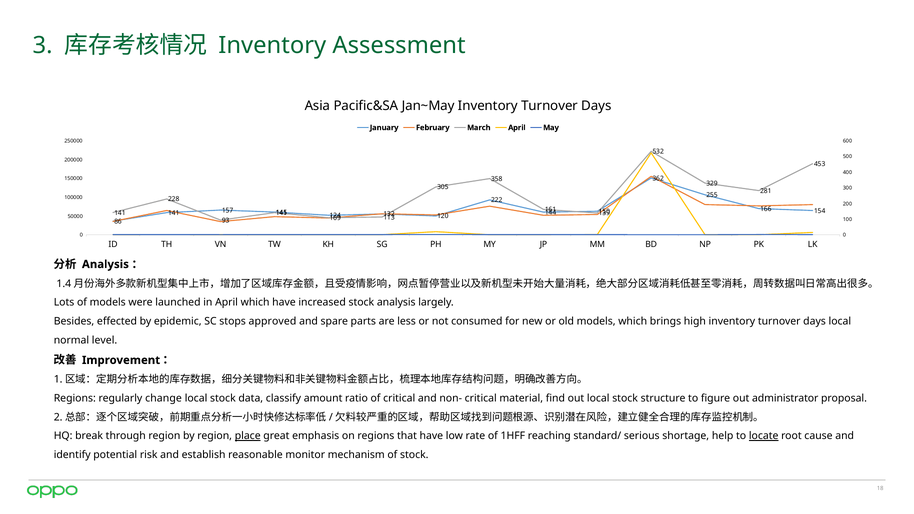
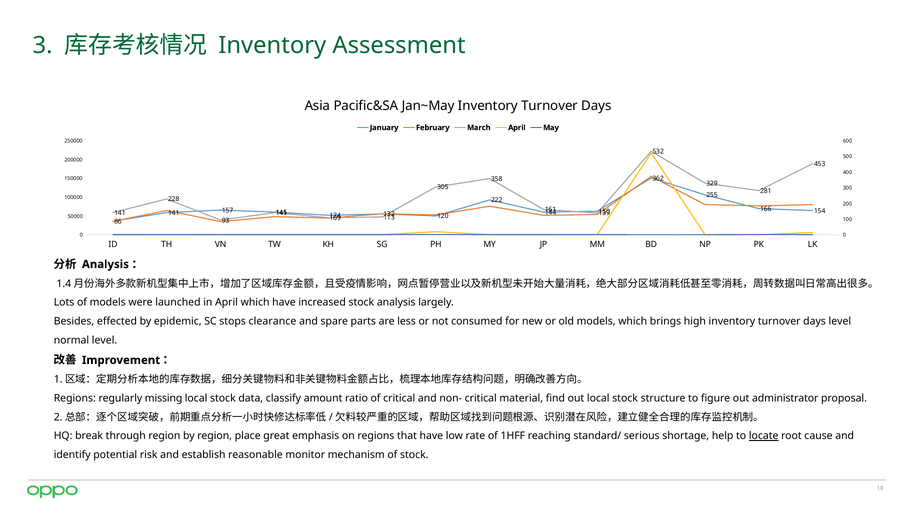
approved: approved -> clearance
days local: local -> level
change: change -> missing
place underline: present -> none
